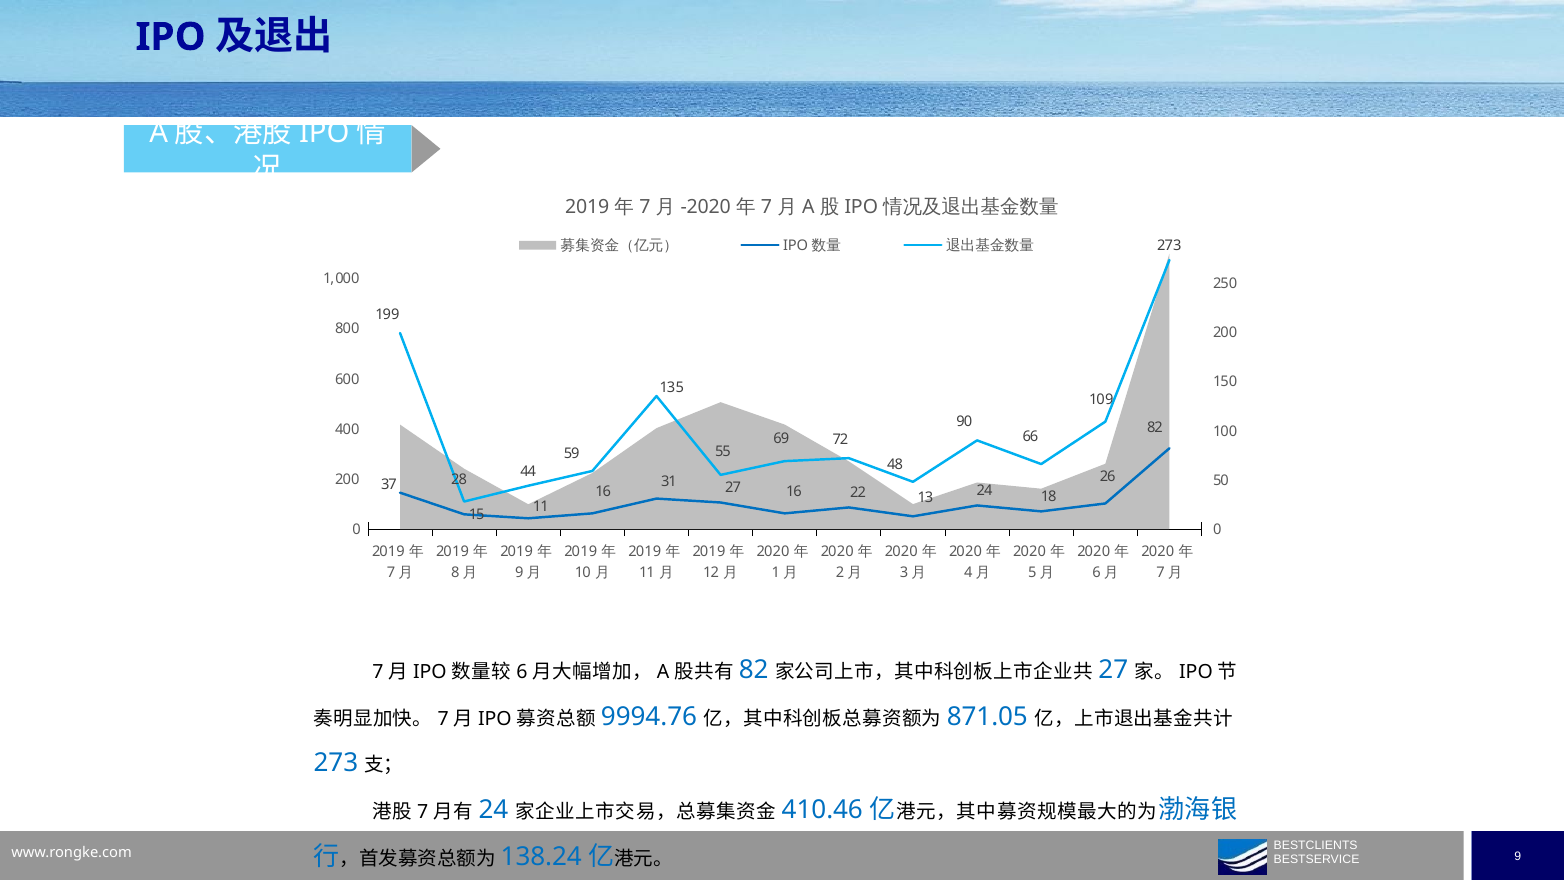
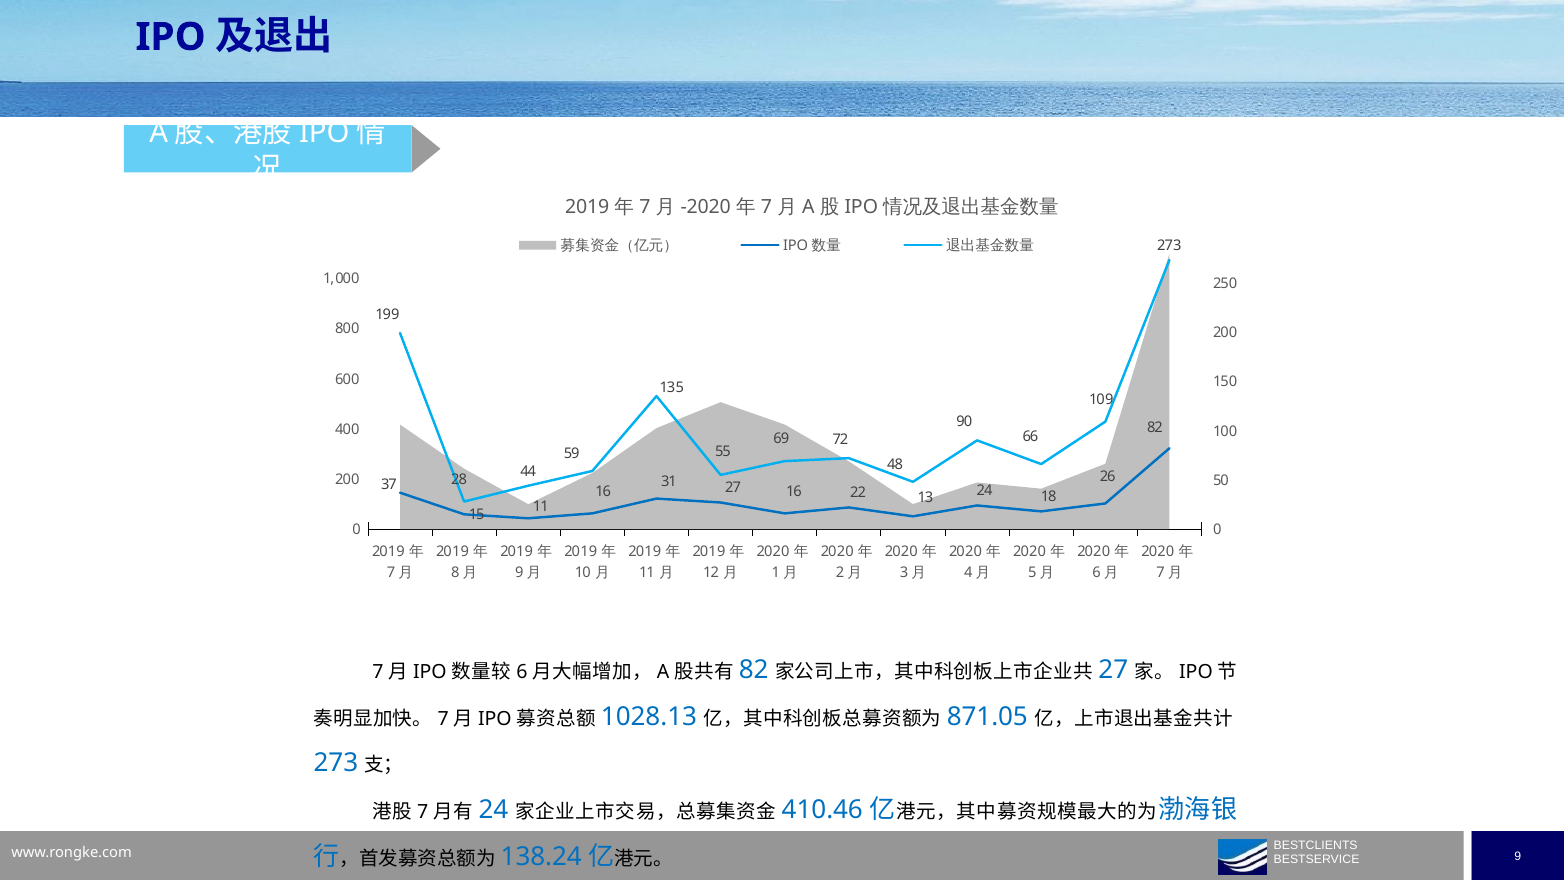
9994.76: 9994.76 -> 1028.13
